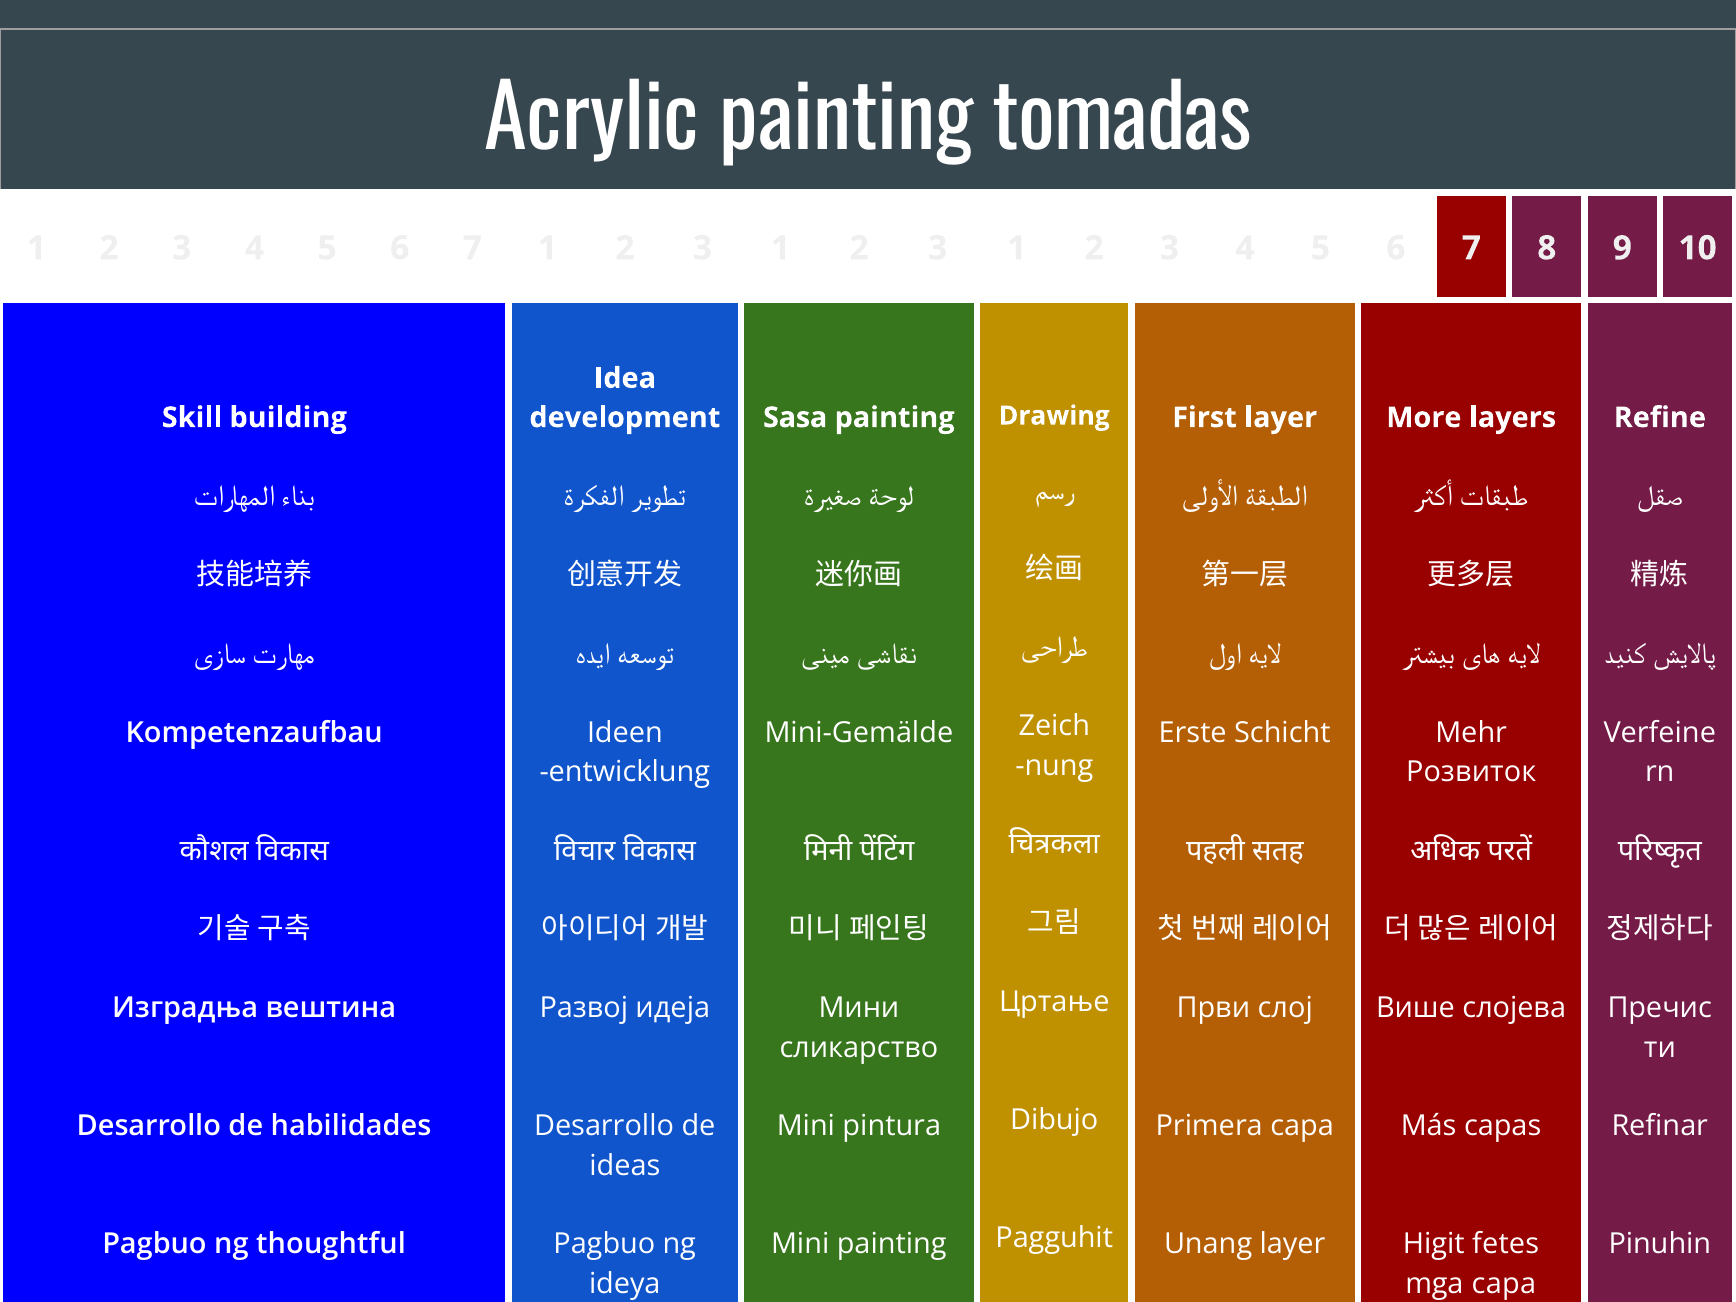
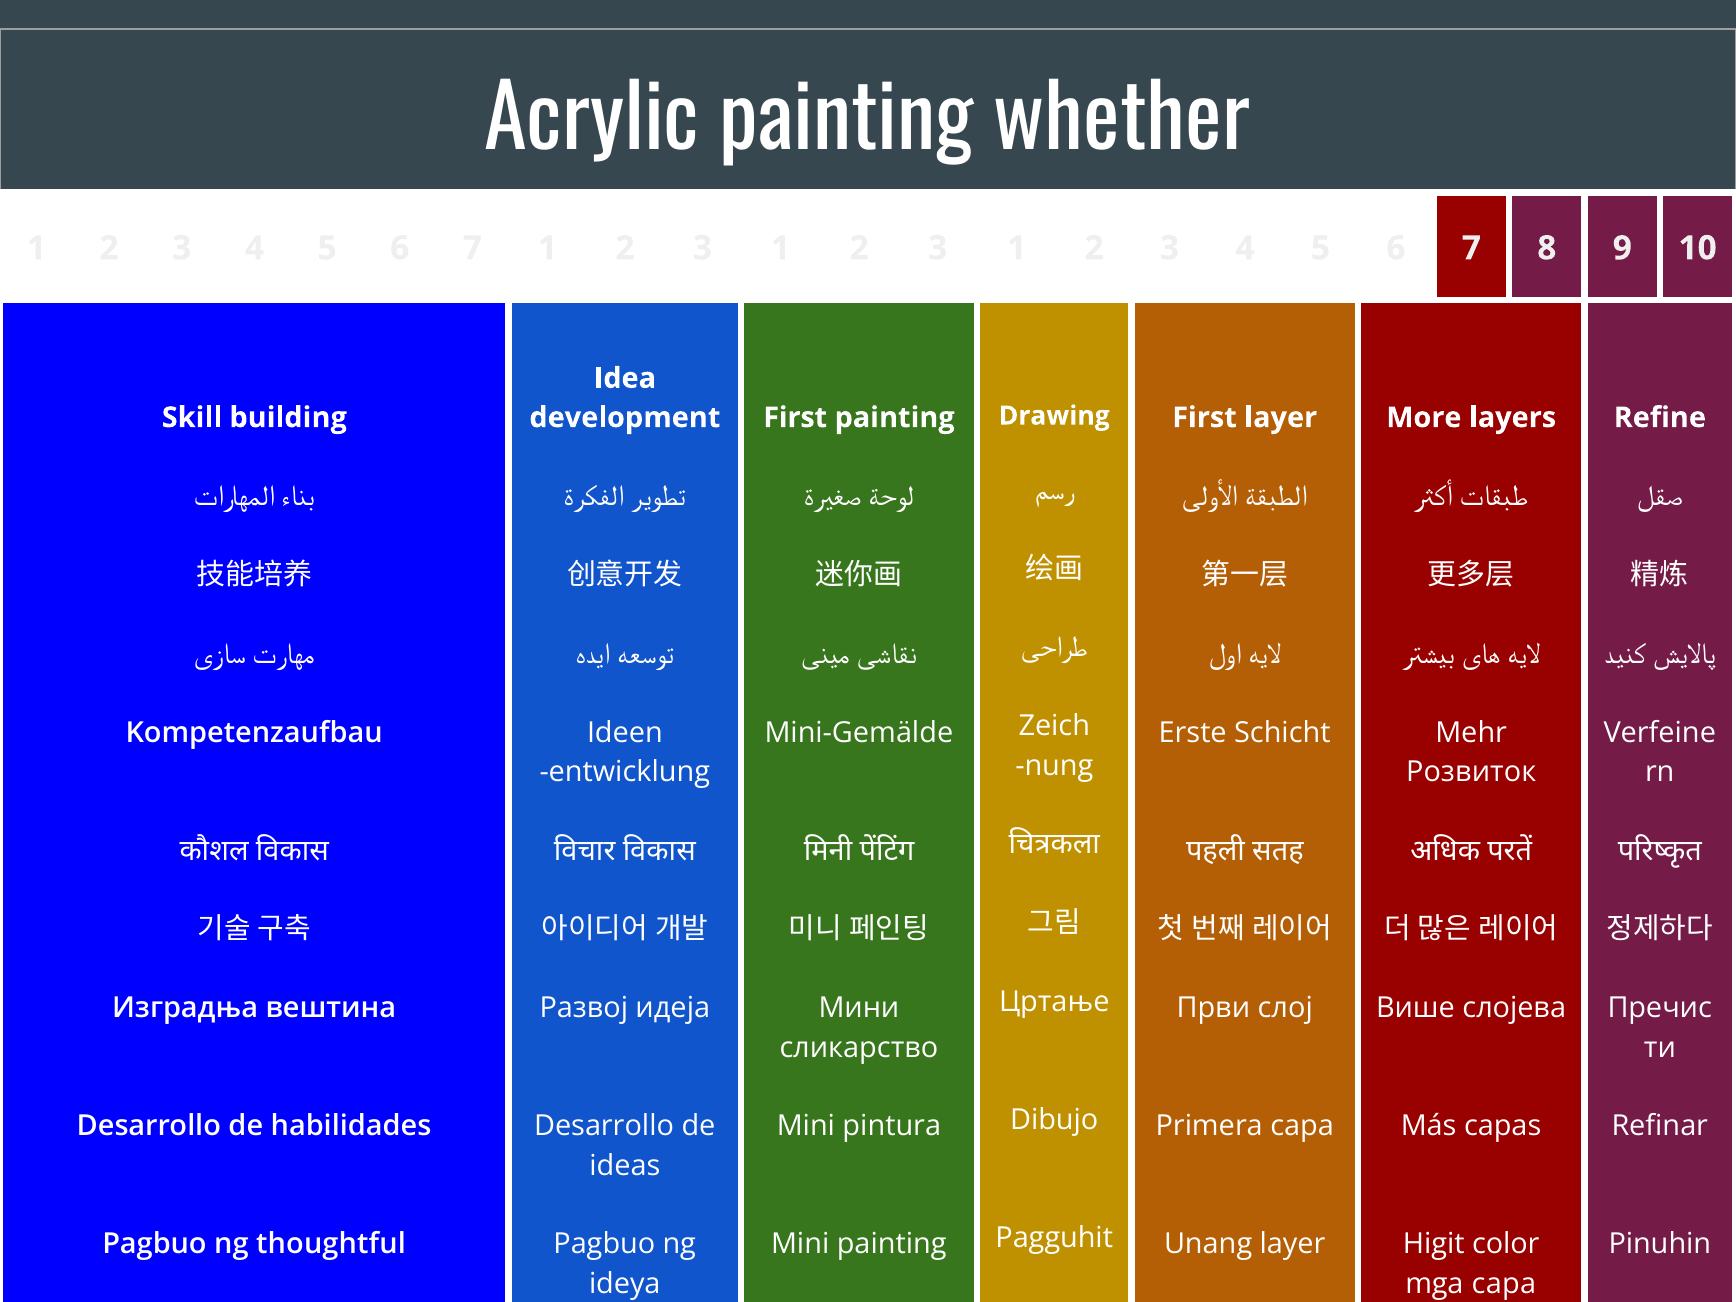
tomadas: tomadas -> whether
Sasa at (795, 418): Sasa -> First
fetes: fetes -> color
